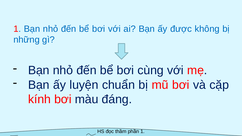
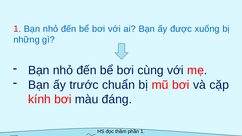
không: không -> xuống
luyện: luyện -> trước
